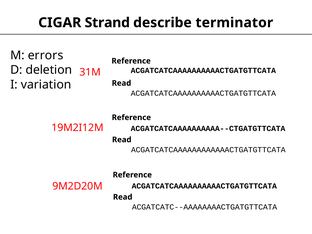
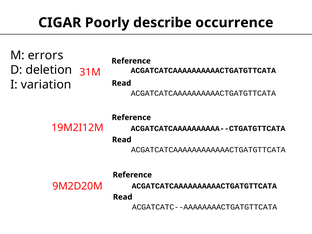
Strand: Strand -> Poorly
terminator: terminator -> occurrence
